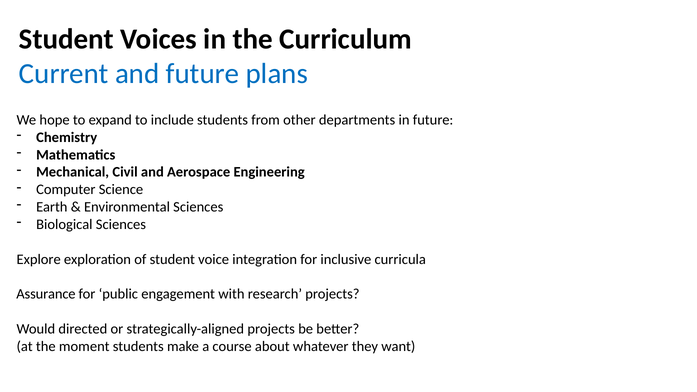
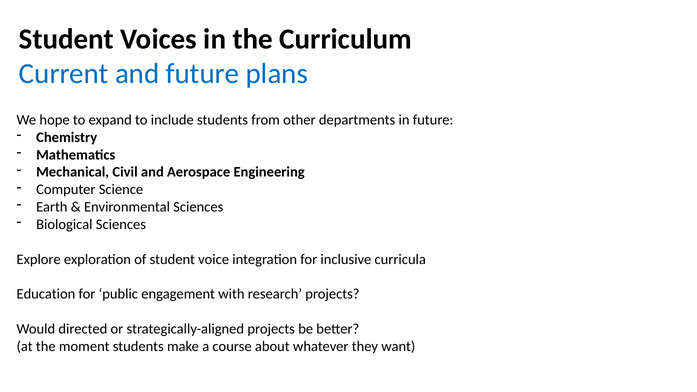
Assurance: Assurance -> Education
